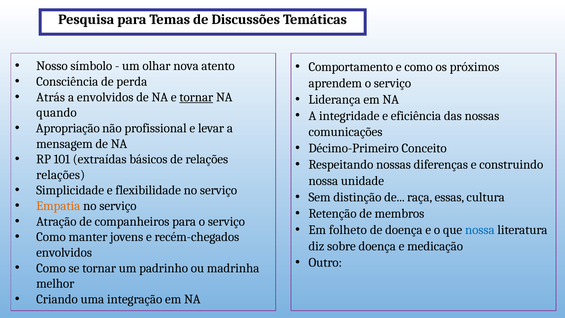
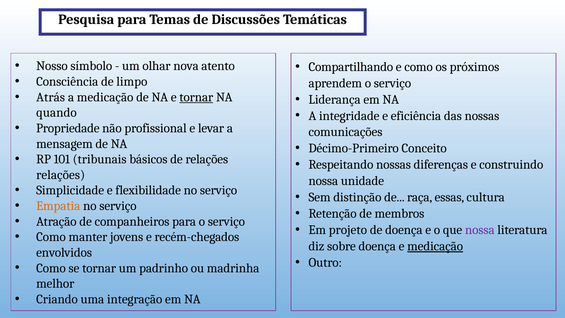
Comportamento: Comportamento -> Compartilhando
perda: perda -> limpo
a envolvidos: envolvidos -> medicação
Apropriação: Apropriação -> Propriedade
extraídas: extraídas -> tribunais
folheto: folheto -> projeto
nossa at (480, 230) colour: blue -> purple
medicação at (435, 246) underline: none -> present
